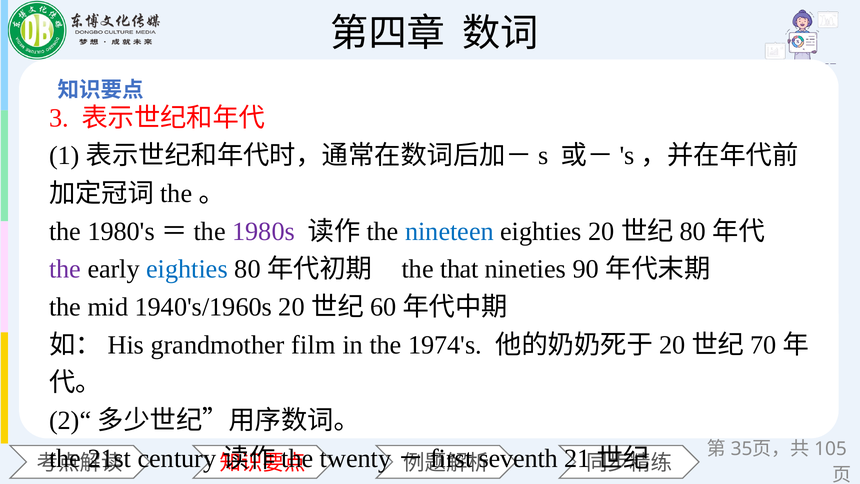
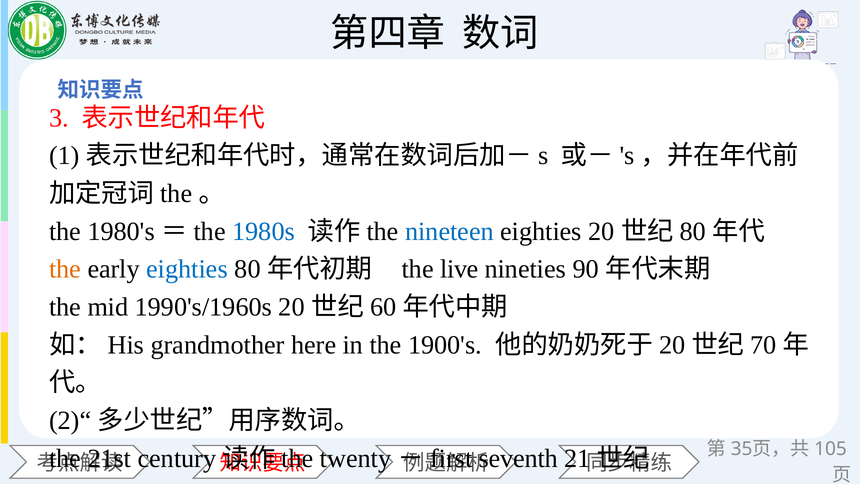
1980s colour: purple -> blue
the at (65, 269) colour: purple -> orange
that: that -> live
1940's/1960s: 1940's/1960s -> 1990's/1960s
film: film -> here
1974's: 1974's -> 1900's
